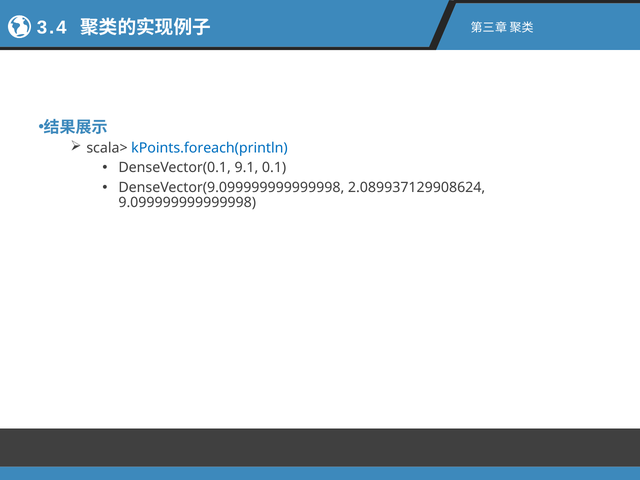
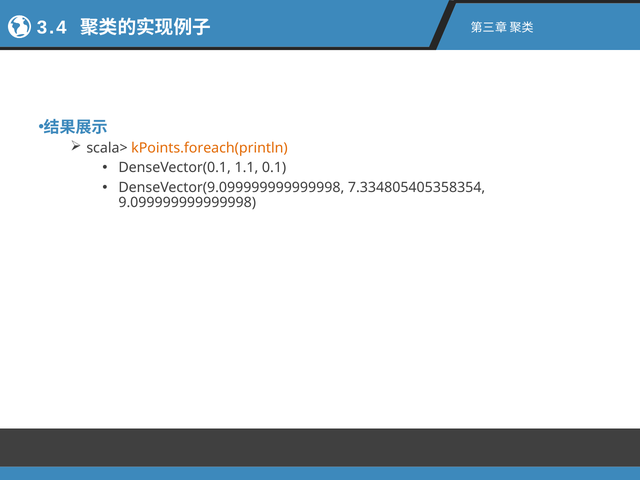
kPoints.foreach(println colour: blue -> orange
9.1: 9.1 -> 1.1
2.089937129908624: 2.089937129908624 -> 7.334805405358354
